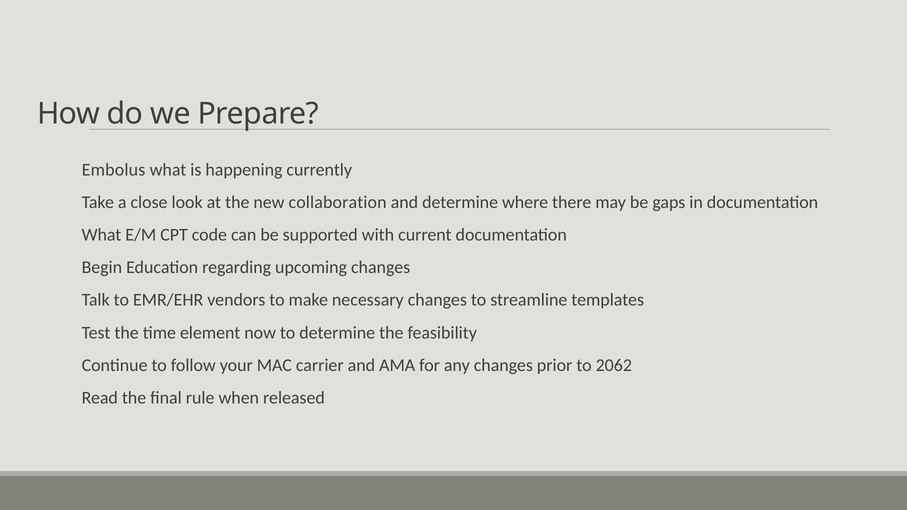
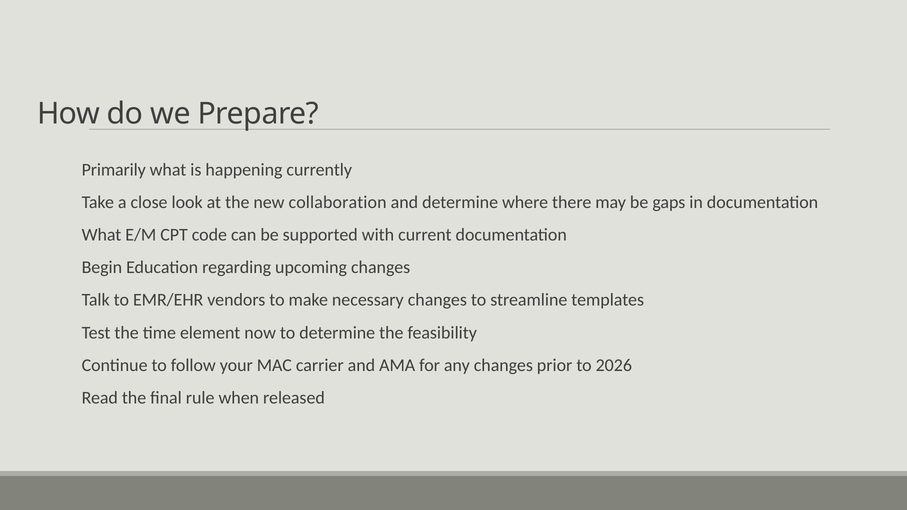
Embolus: Embolus -> Primarily
2062: 2062 -> 2026
